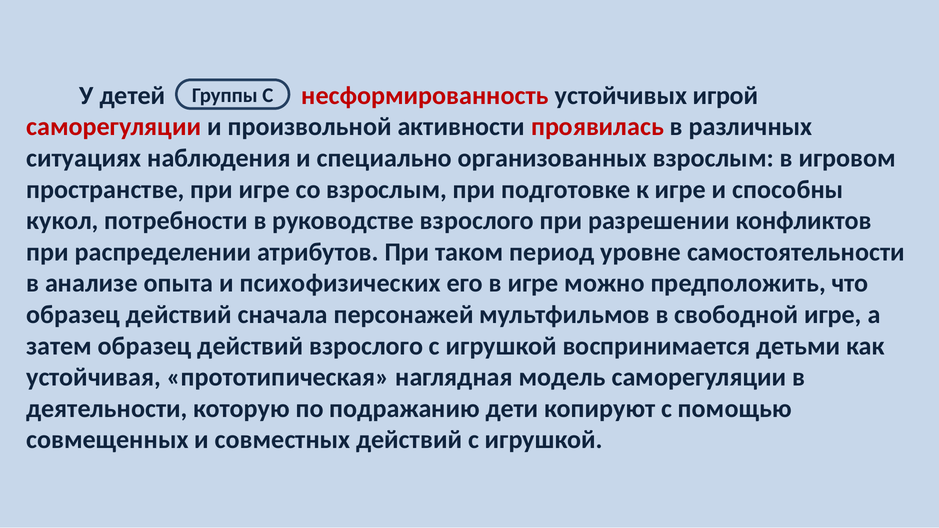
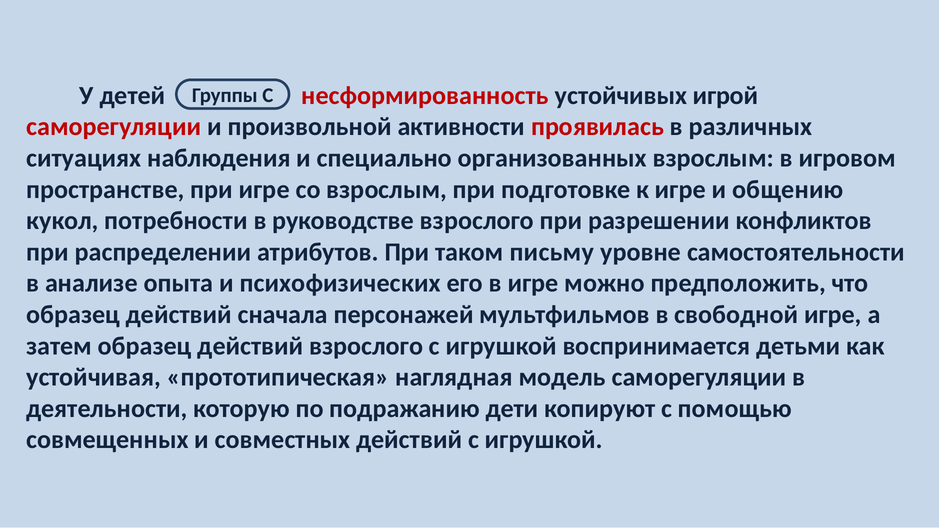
способны: способны -> общению
период: период -> письму
